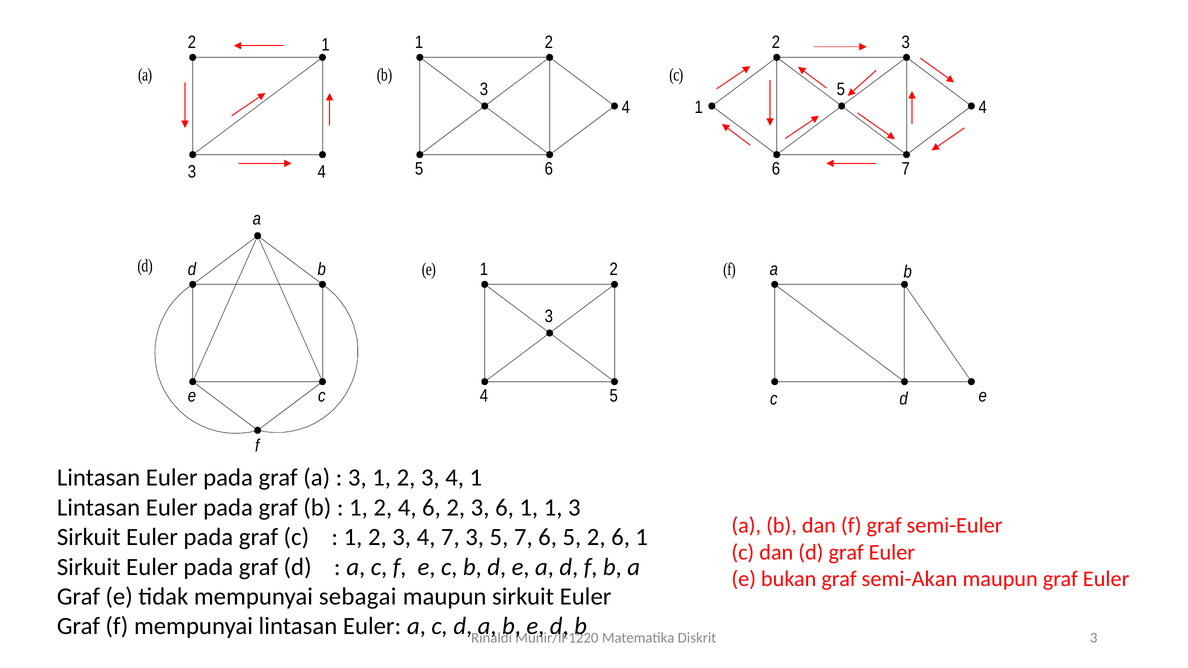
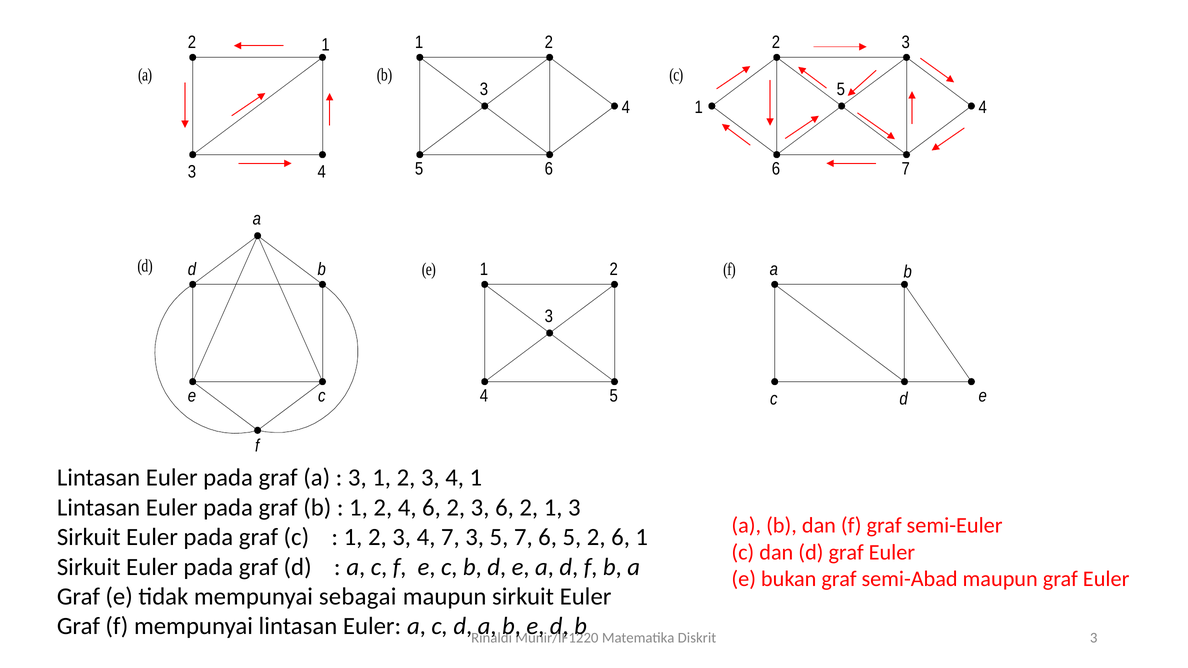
3 6 1: 1 -> 2
semi-Akan: semi-Akan -> semi-Abad
